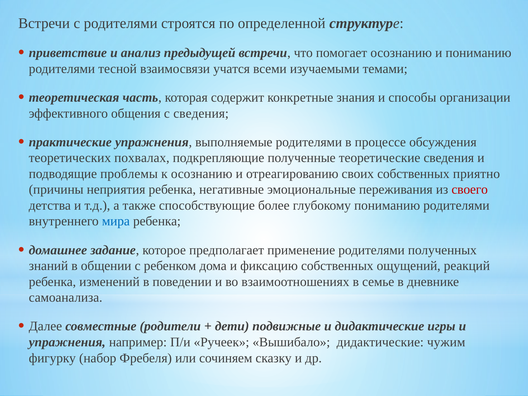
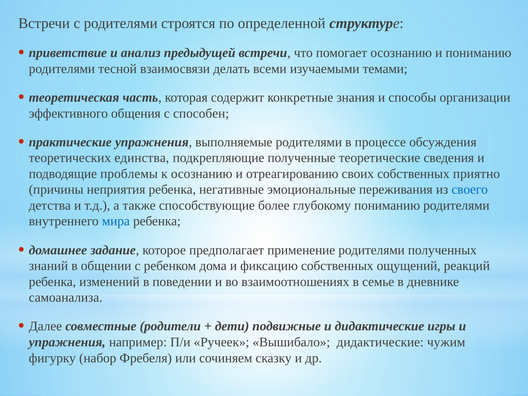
учатся: учатся -> делать
с сведения: сведения -> способен
похвалах: похвалах -> единства
своего colour: red -> blue
